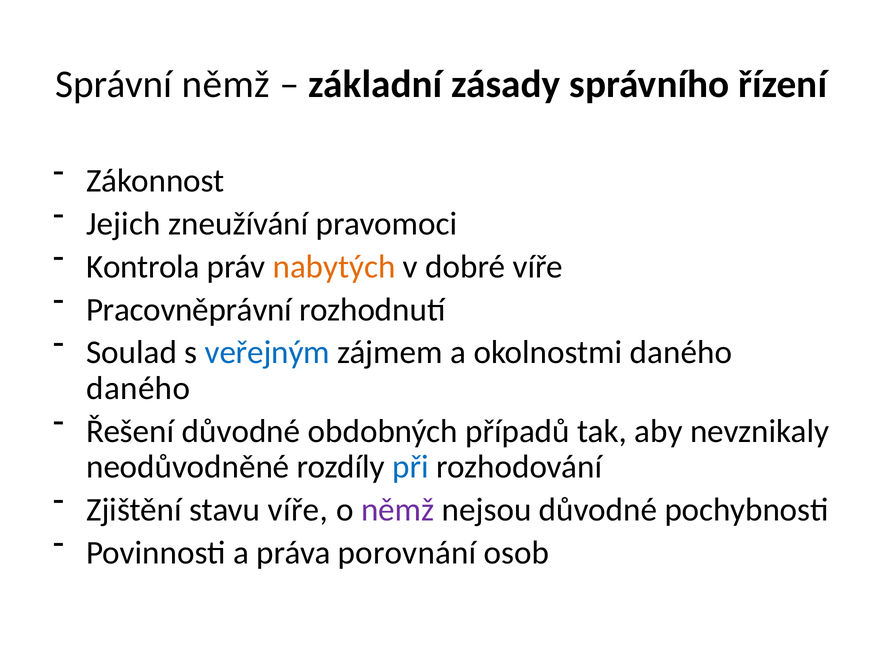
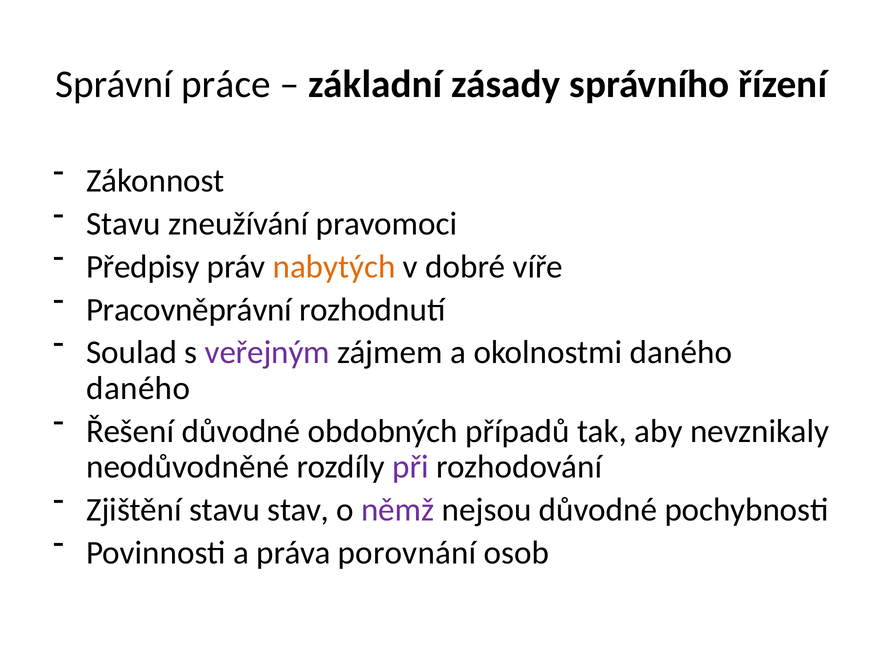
Správní němž: němž -> práce
Jejich at (123, 224): Jejich -> Stavu
Kontrola: Kontrola -> Předpisy
veřejným colour: blue -> purple
při colour: blue -> purple
stavu víře: víře -> stav
